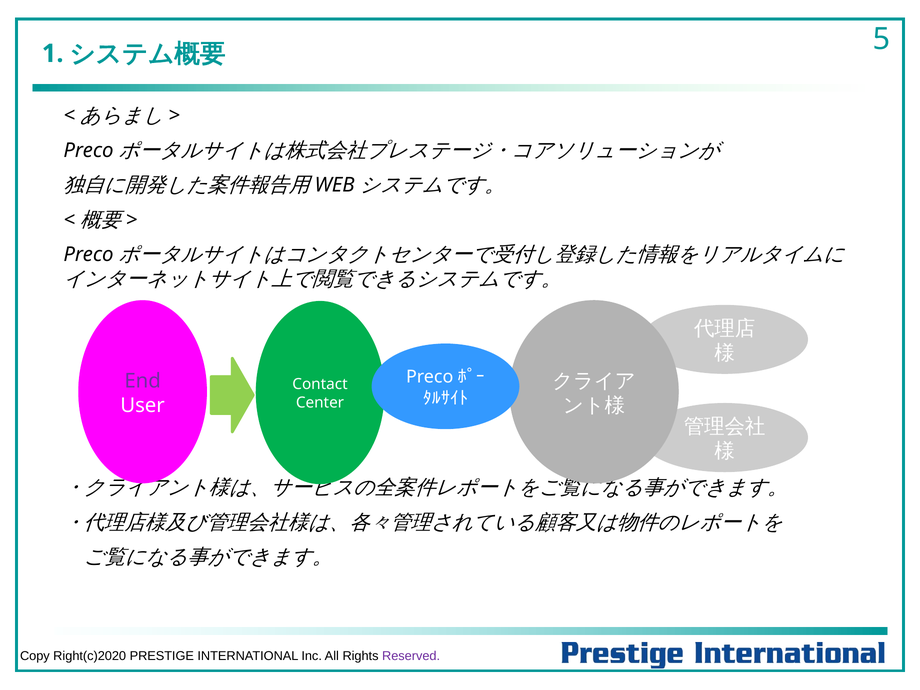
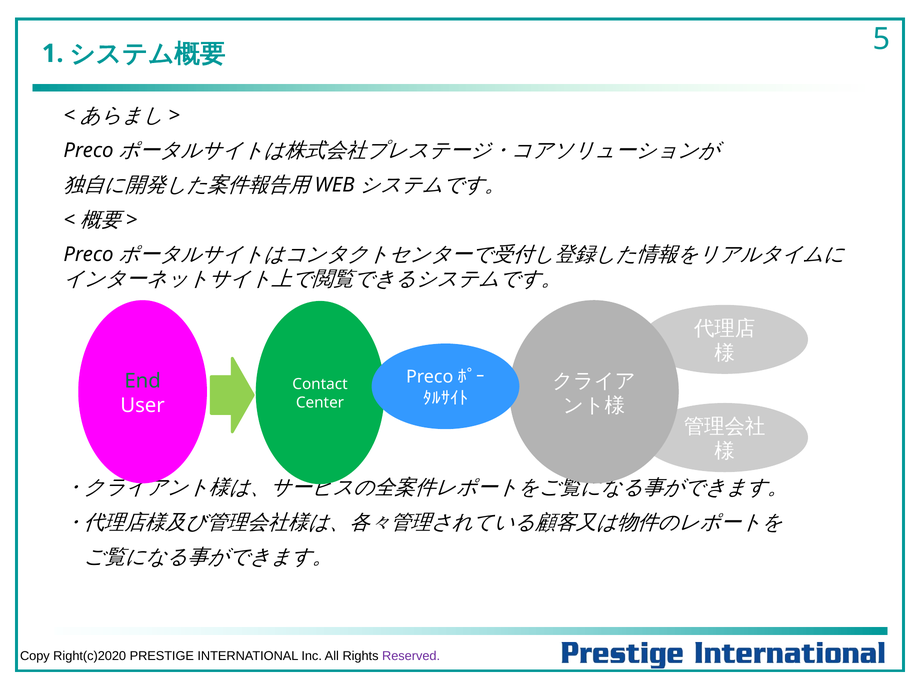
End colour: purple -> green
